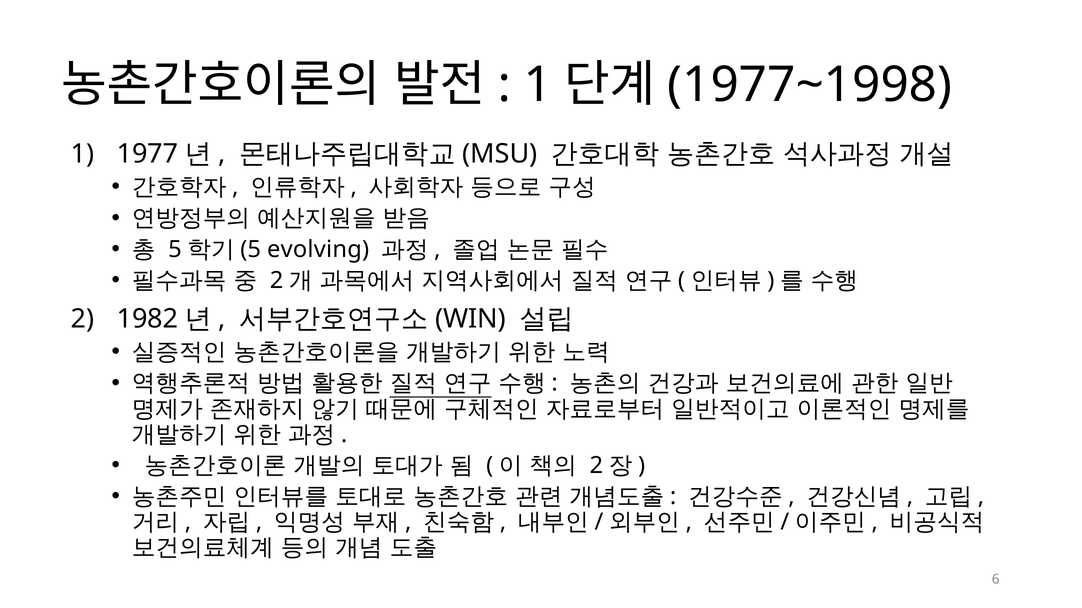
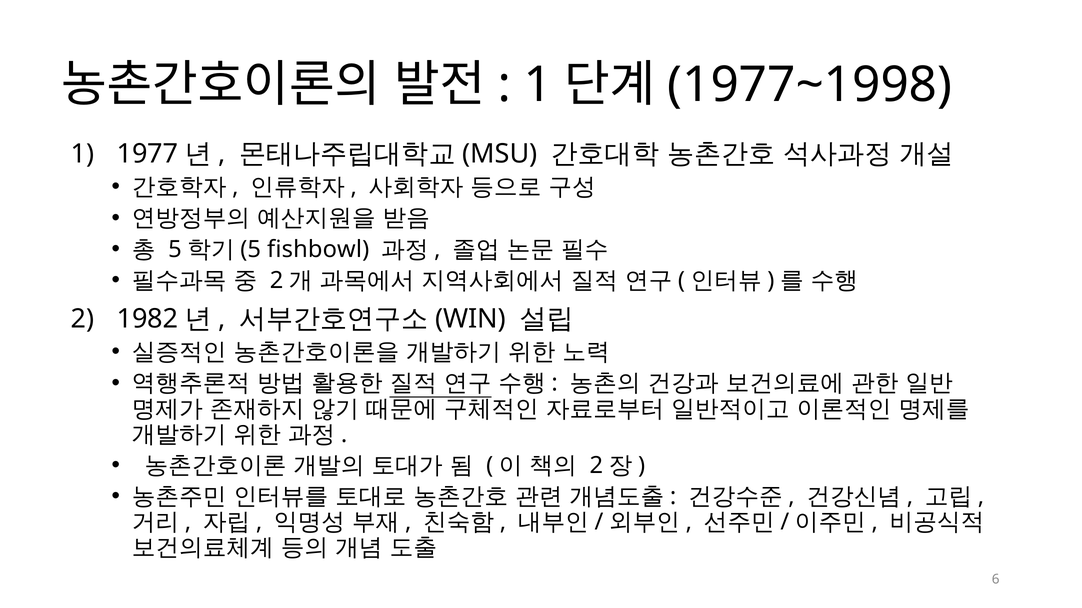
evolving: evolving -> fishbowl
